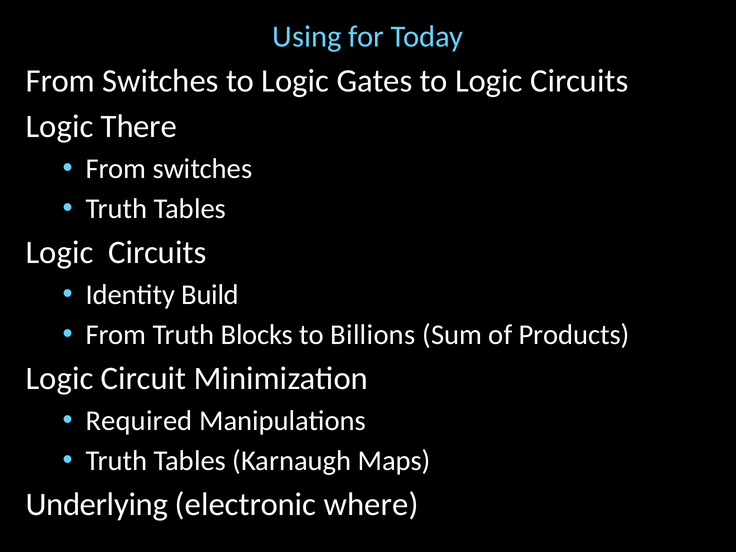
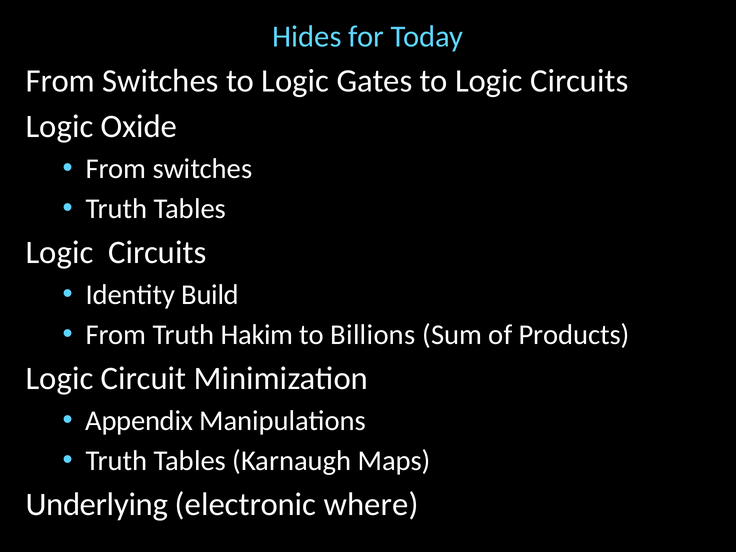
Using: Using -> Hides
There: There -> Oxide
Blocks: Blocks -> Hakim
Required: Required -> Appendix
